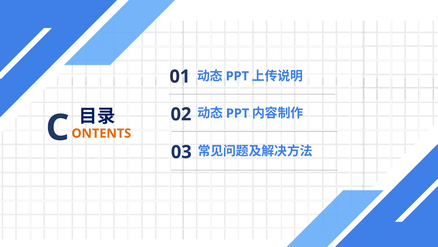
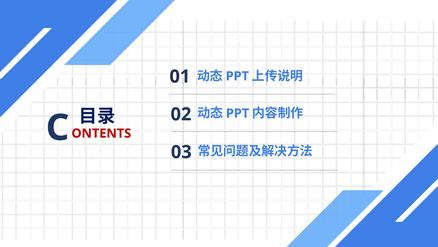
ONTENTS colour: orange -> red
